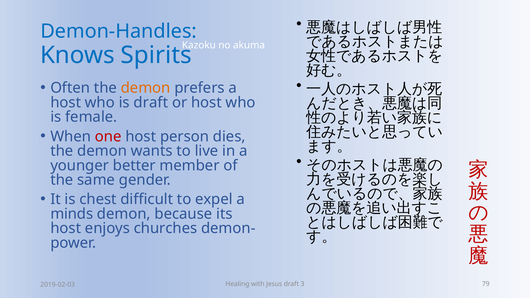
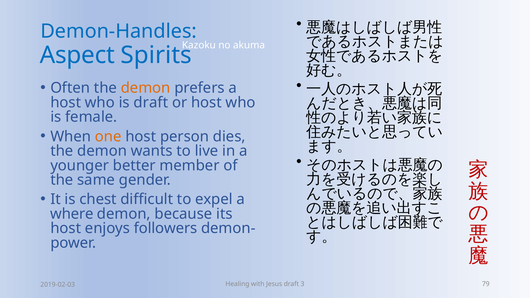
Knows: Knows -> Aspect
one colour: red -> orange
minds: minds -> where
churches: churches -> followers
